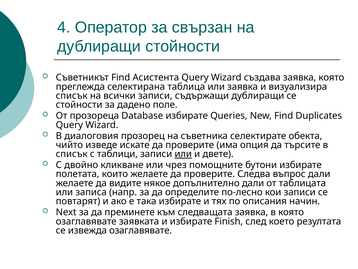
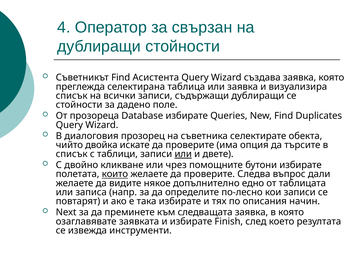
изведе: изведе -> двойка
които underline: none -> present
допълнително дали: дали -> едно
извежда озаглавявате: озаглавявате -> инструменти
